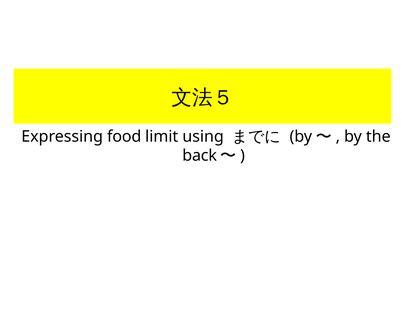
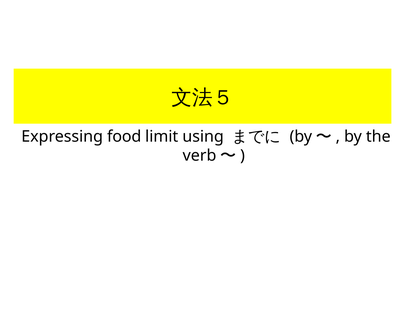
back: back -> verb
